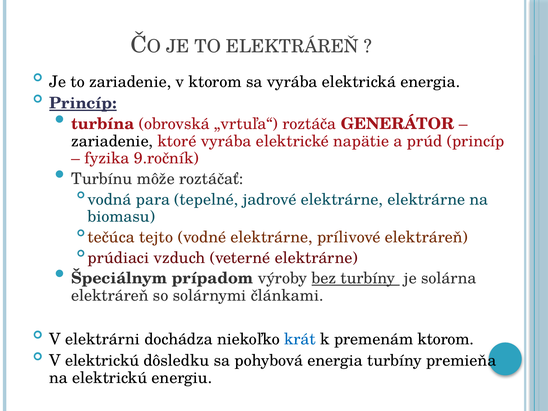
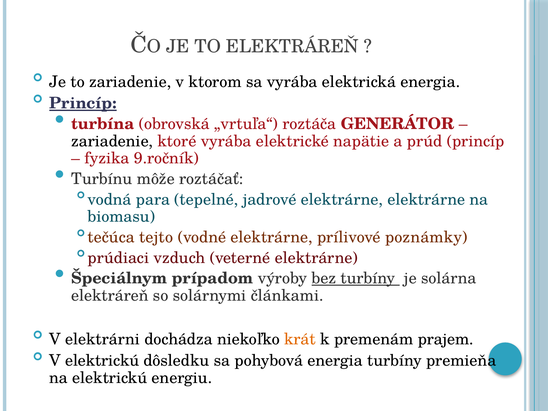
prílivové elektráreň: elektráreň -> poznámky
krát colour: blue -> orange
premenám ktorom: ktorom -> prajem
